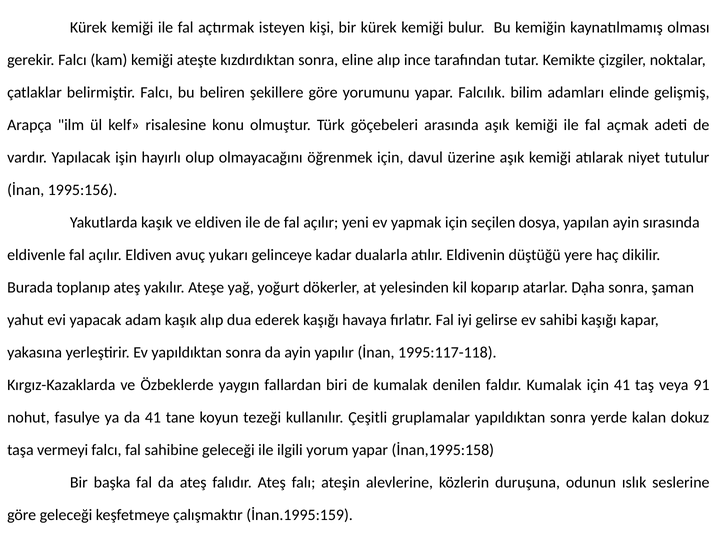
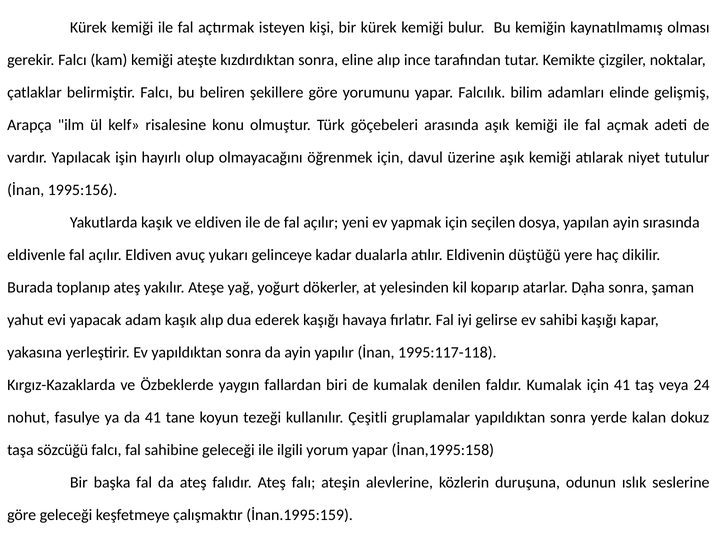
91: 91 -> 24
vermeyi: vermeyi -> sözcüğü
